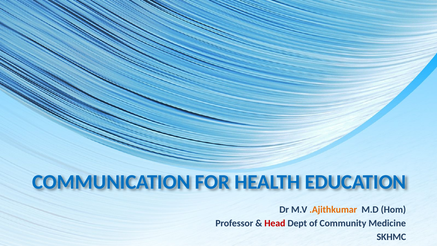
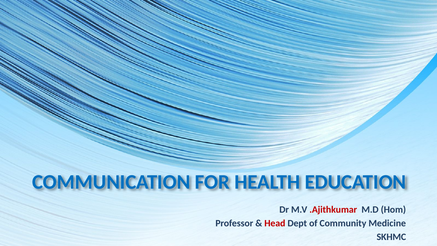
.Ajithkumar colour: orange -> red
